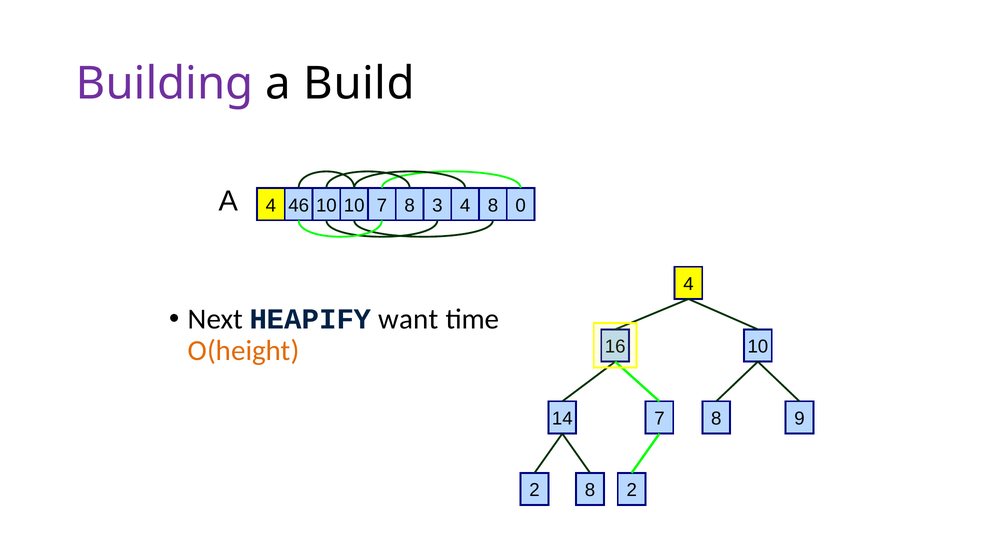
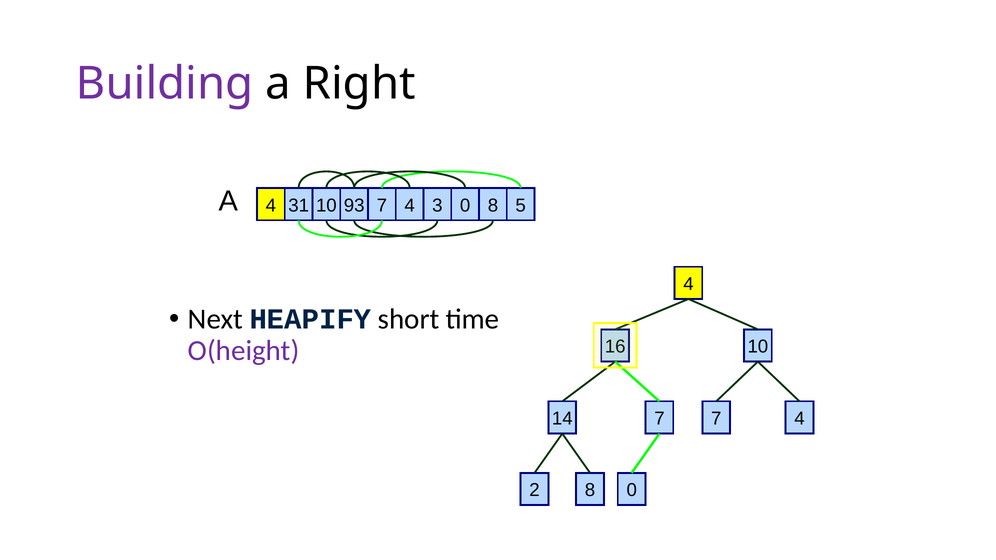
Build: Build -> Right
46: 46 -> 31
10 10: 10 -> 93
8 at (410, 205): 8 -> 4
3 4: 4 -> 0
0: 0 -> 5
want: want -> short
O(height colour: orange -> purple
8 at (716, 419): 8 -> 7
14 9: 9 -> 4
8 2: 2 -> 0
